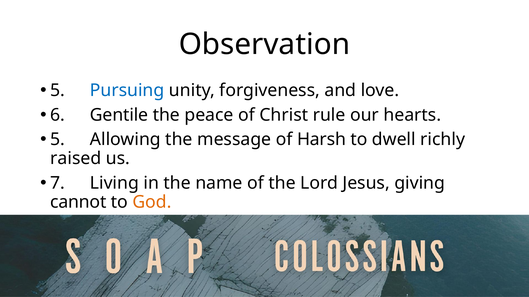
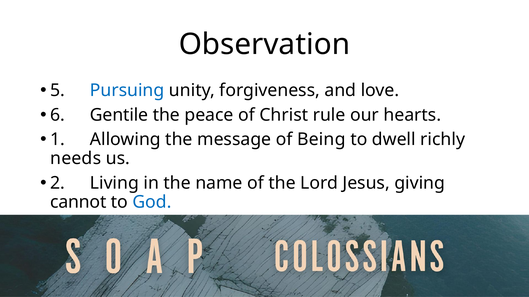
5 at (58, 140): 5 -> 1
Harsh: Harsh -> Being
raised: raised -> needs
7: 7 -> 2
God colour: orange -> blue
